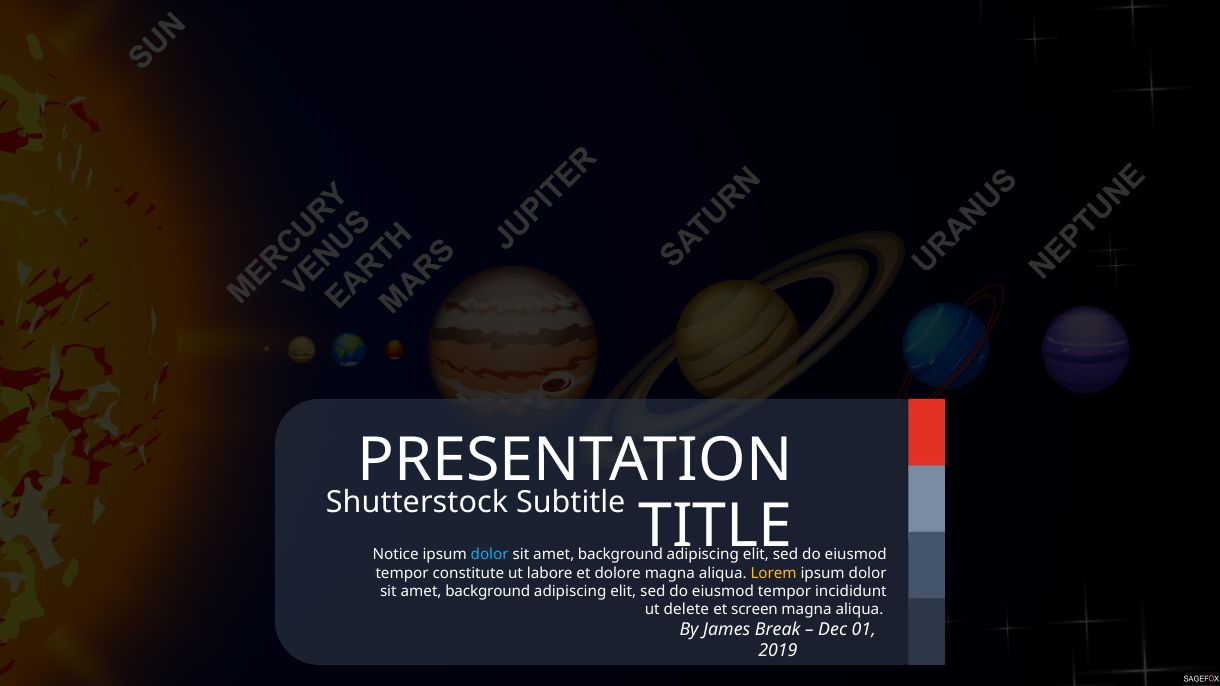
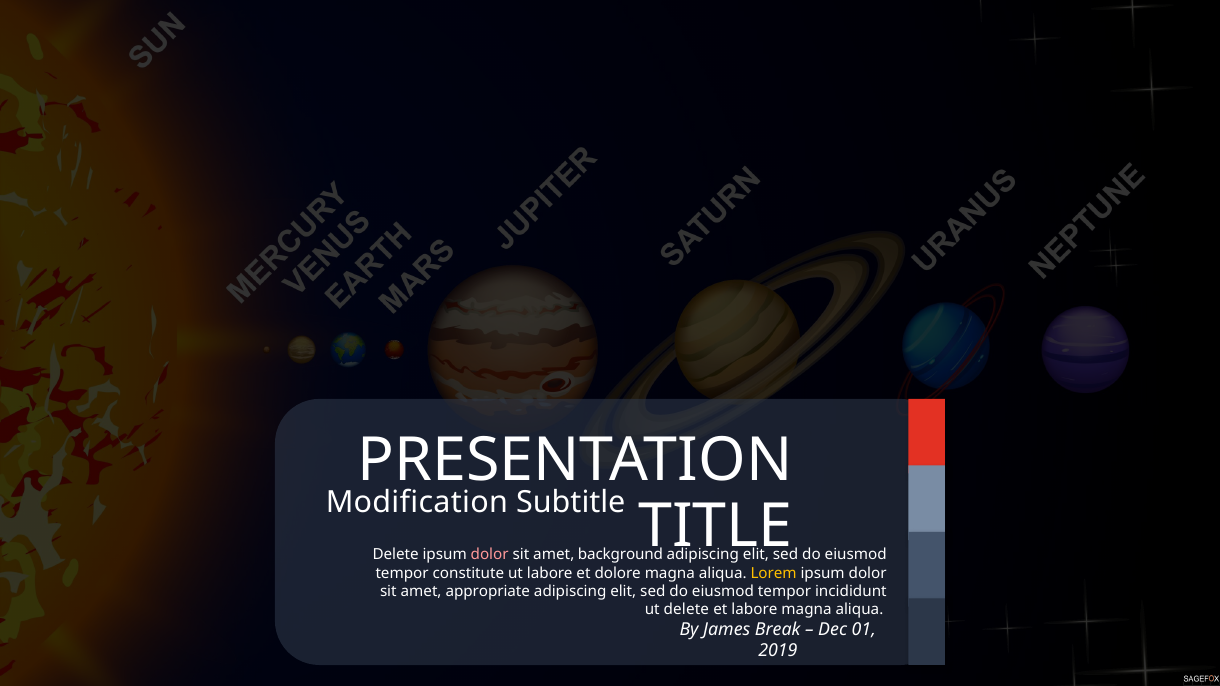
Shutterstock: Shutterstock -> Modification
Notice at (396, 555): Notice -> Delete
dolor at (490, 555) colour: light blue -> pink
background at (488, 592): background -> appropriate
et screen: screen -> labore
